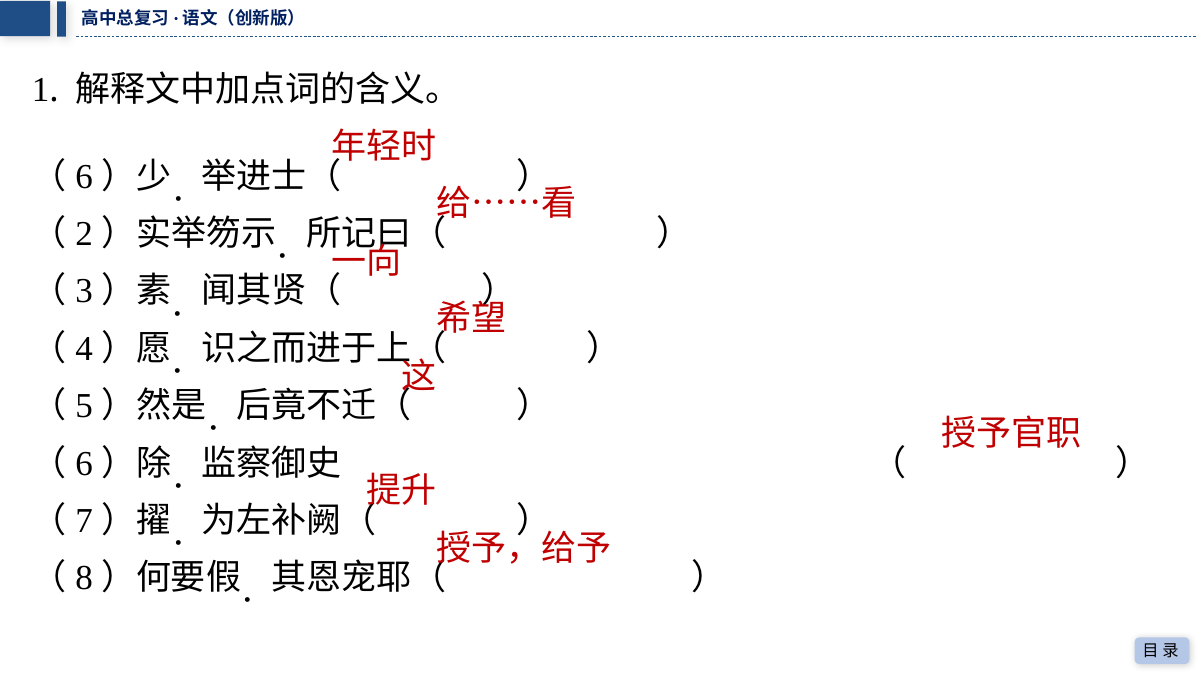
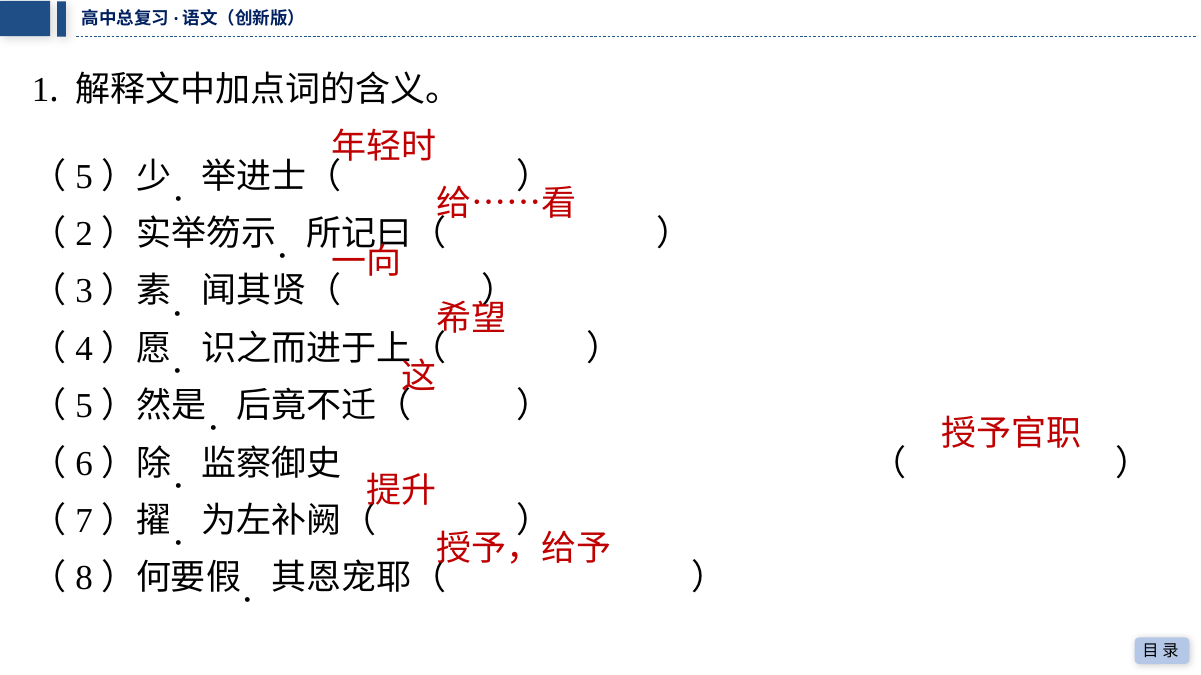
6 at (84, 177): 6 -> 5
